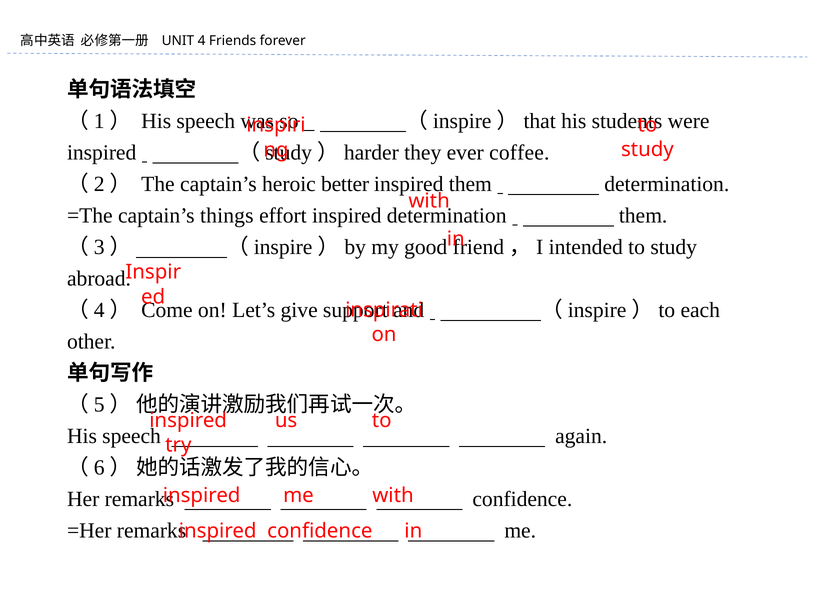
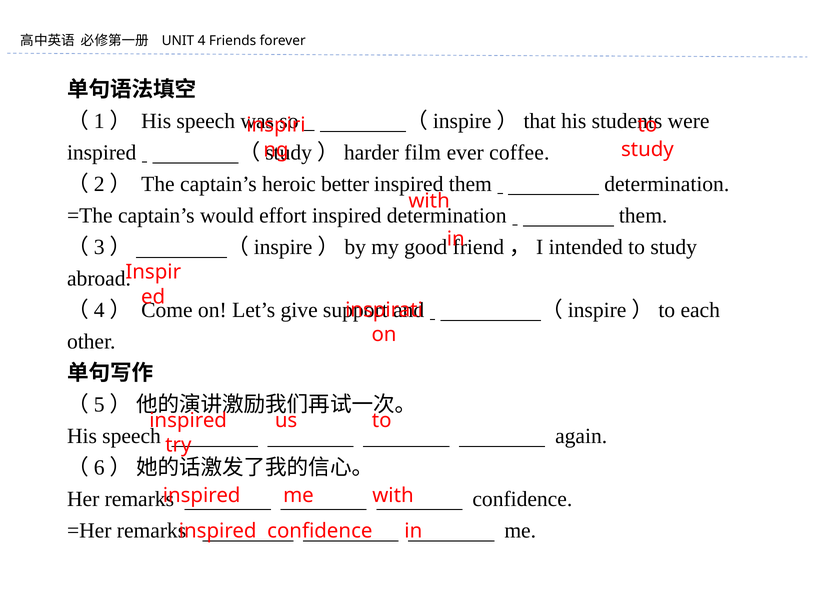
they: they -> film
things: things -> would
